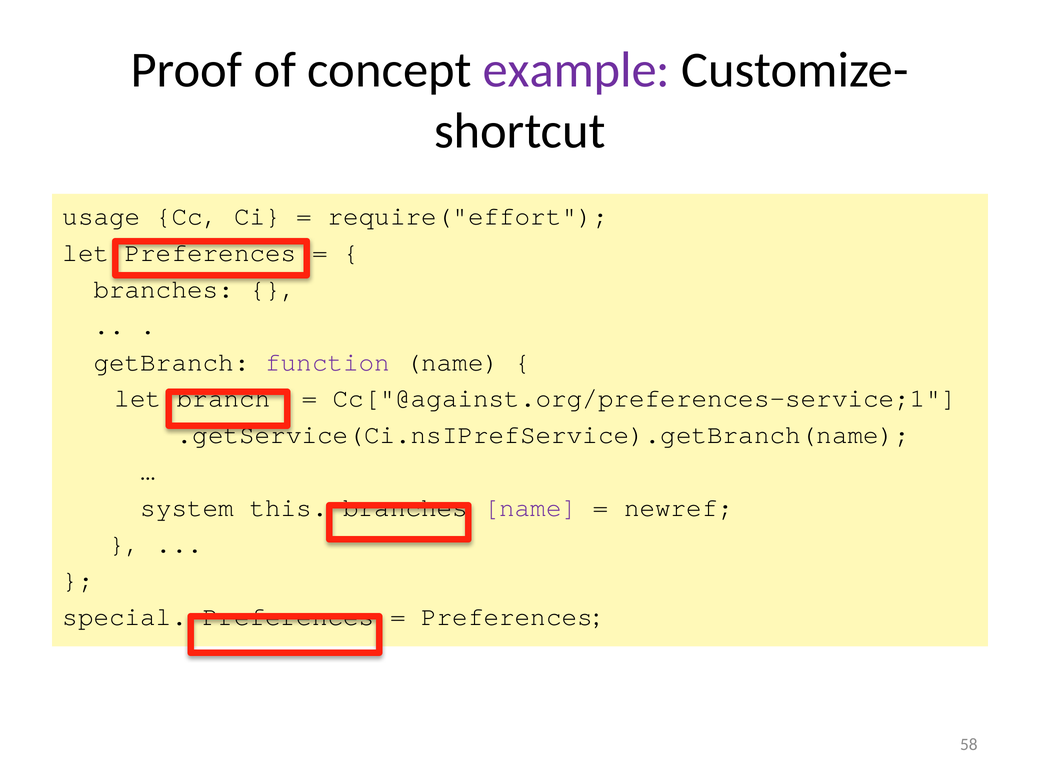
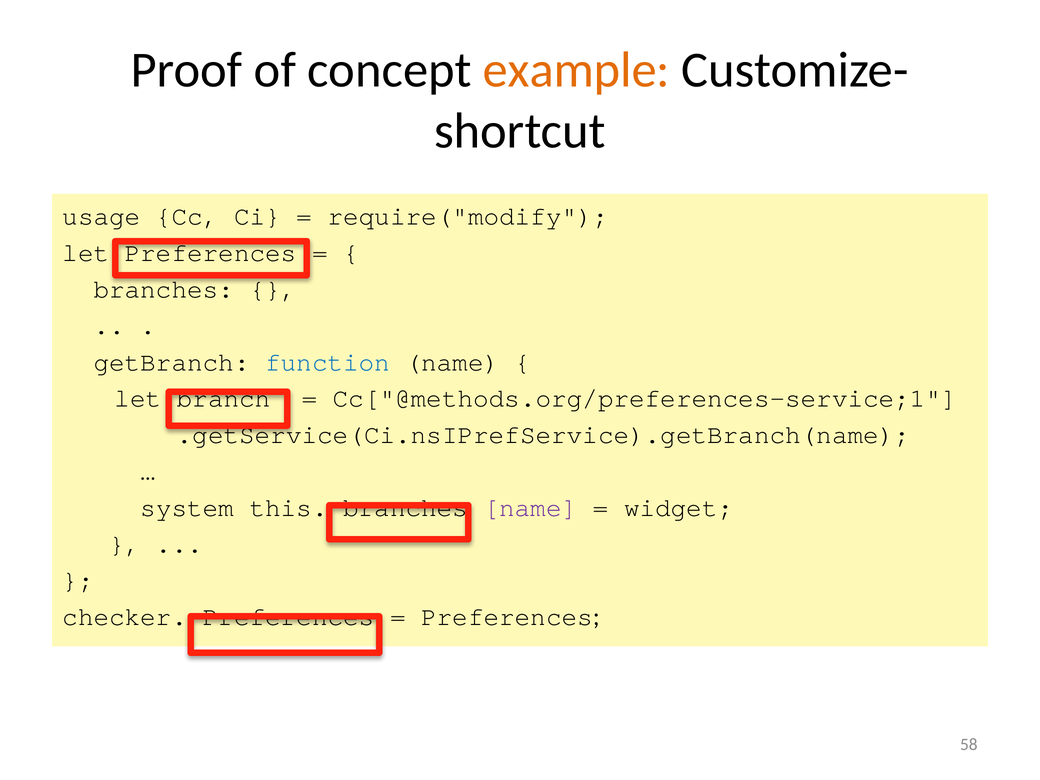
example colour: purple -> orange
require("effort: require("effort -> require("modify
function colour: purple -> blue
Cc["@against.org/preferences-service;1: Cc["@against.org/preferences-service;1 -> Cc["@methods.org/preferences-service;1
newref: newref -> widget
special: special -> checker
